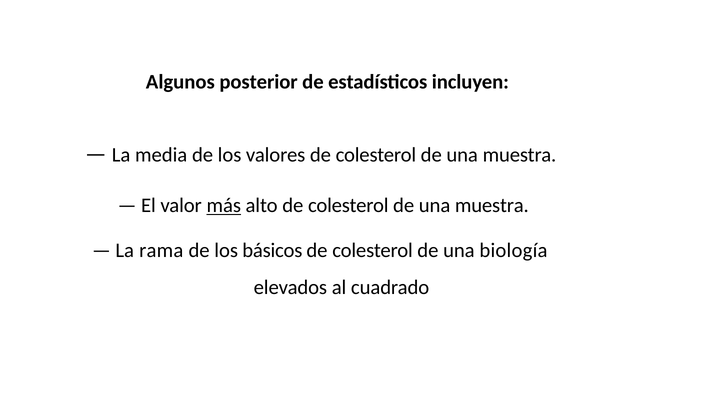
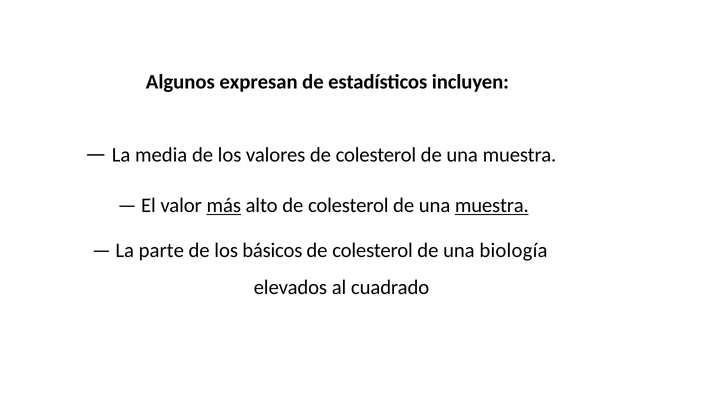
posterior: posterior -> expresan
muestra at (492, 206) underline: none -> present
rama: rama -> parte
